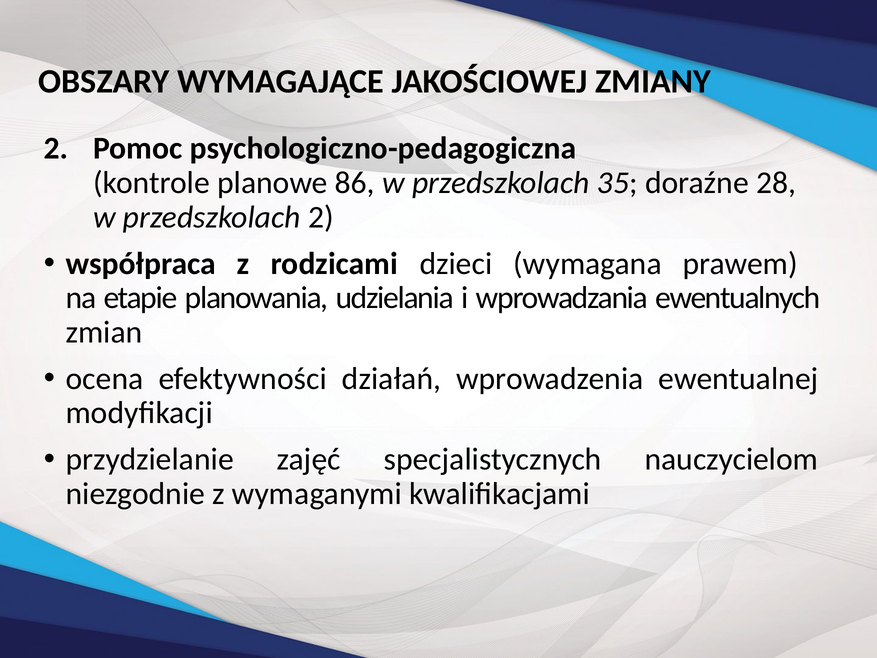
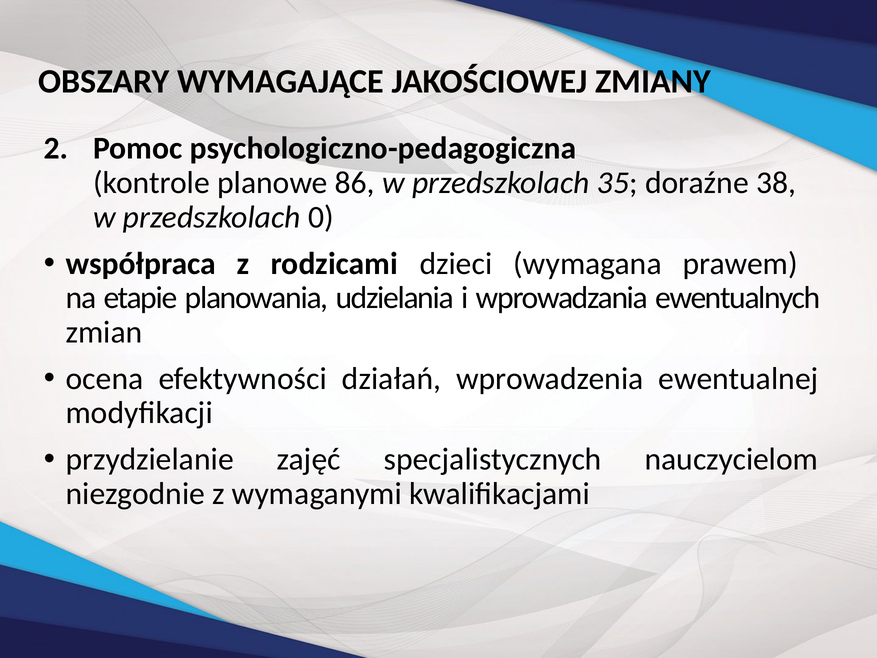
28: 28 -> 38
przedszkolach 2: 2 -> 0
